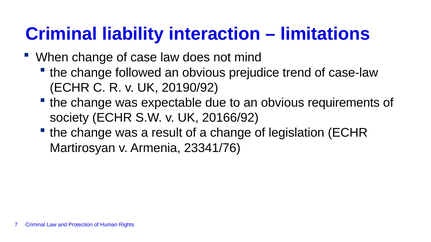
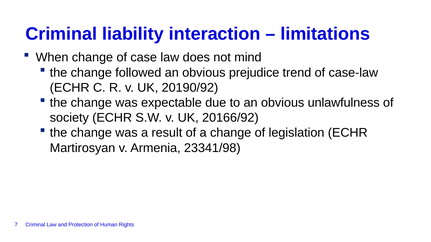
requirements: requirements -> unlawfulness
23341/76: 23341/76 -> 23341/98
